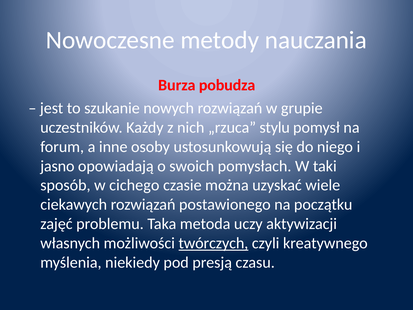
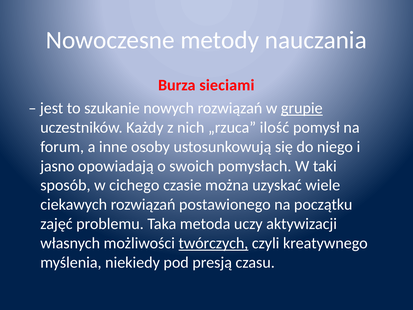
pobudza: pobudza -> sieciami
grupie underline: none -> present
stylu: stylu -> ilość
